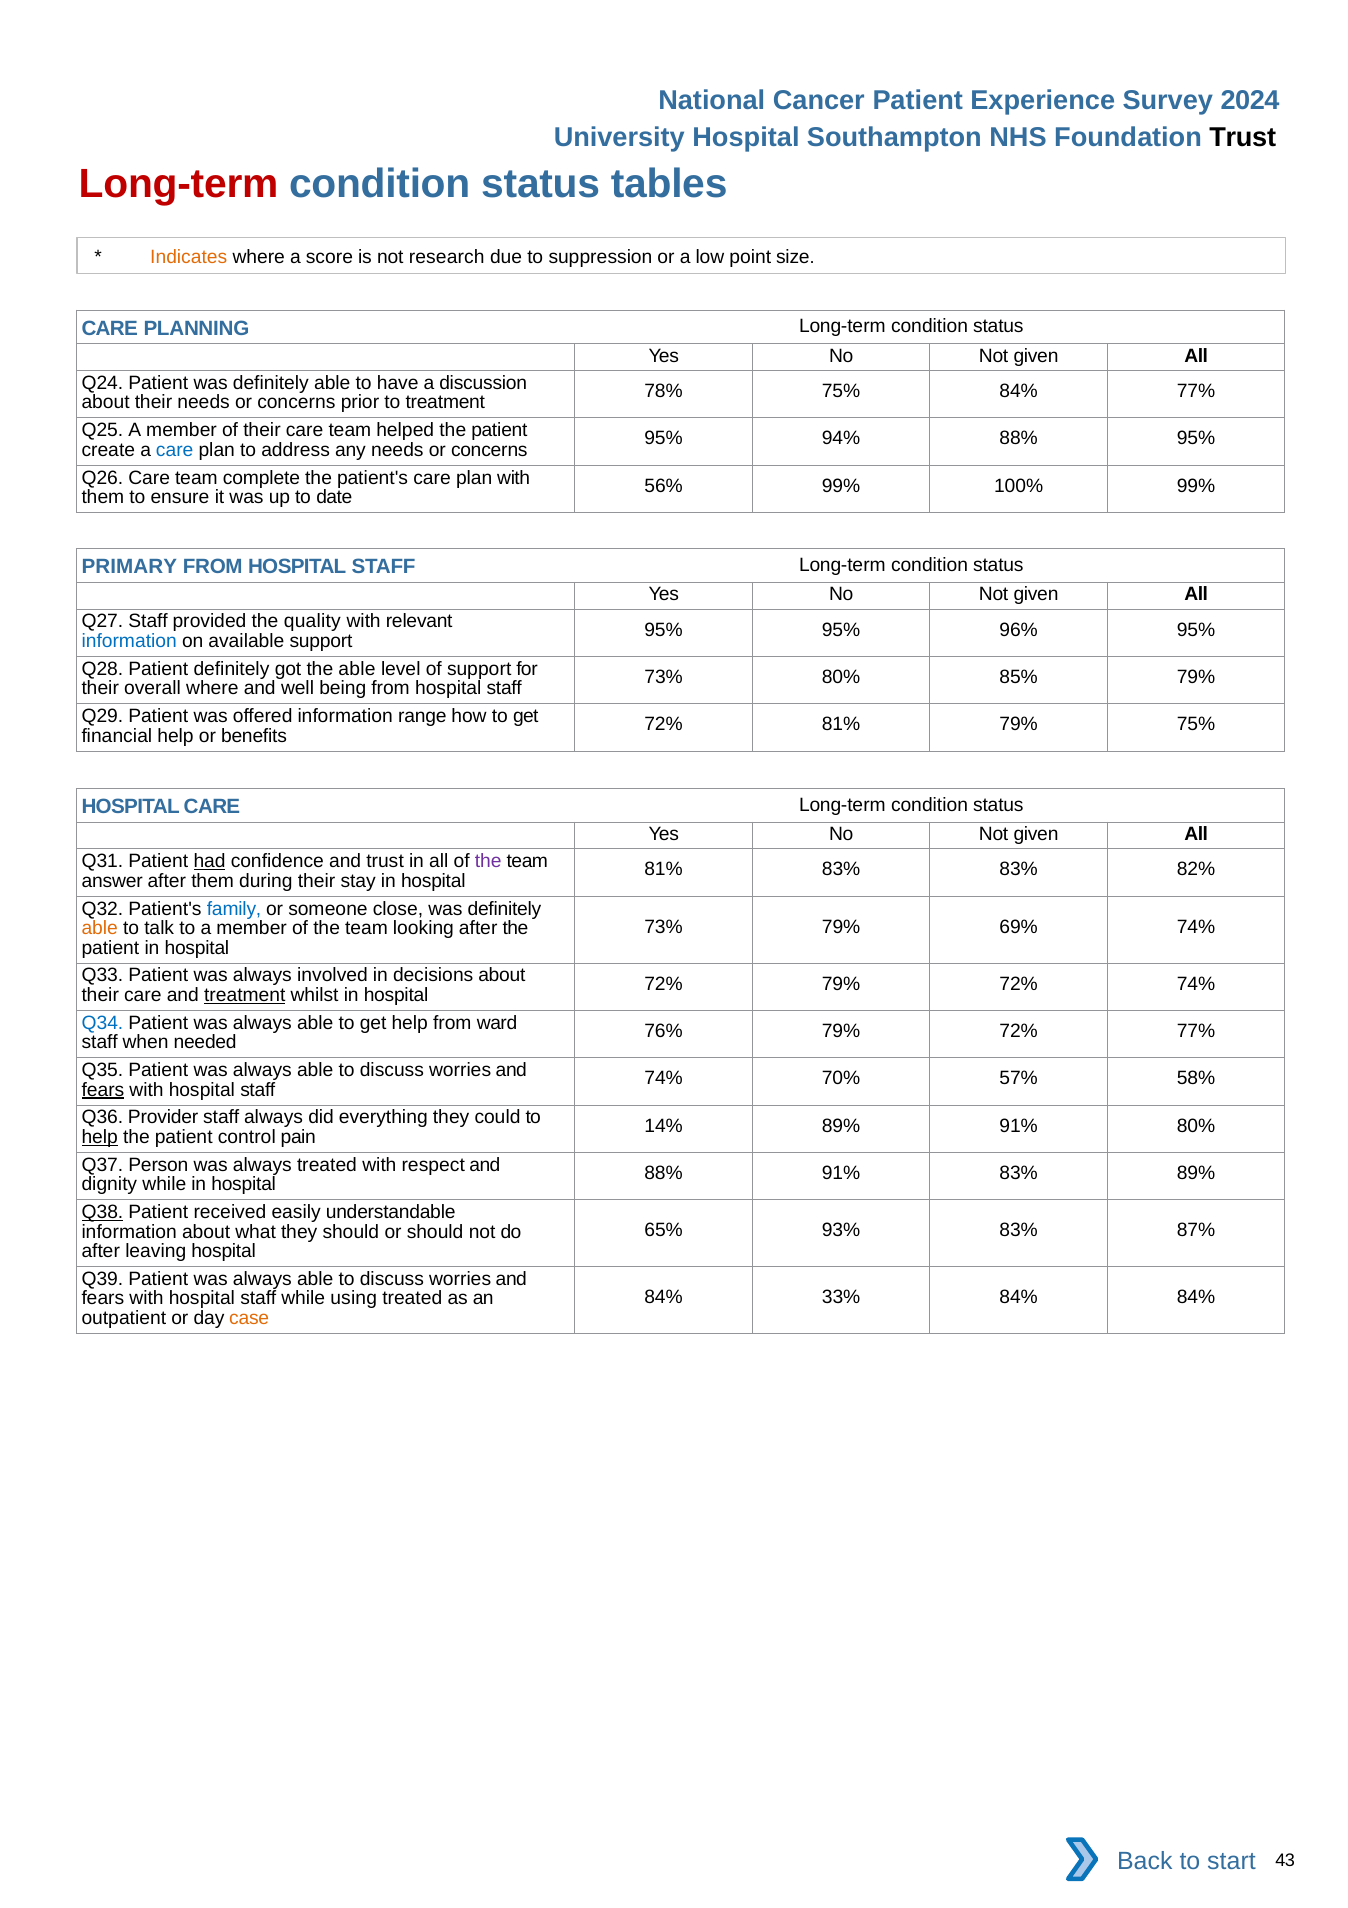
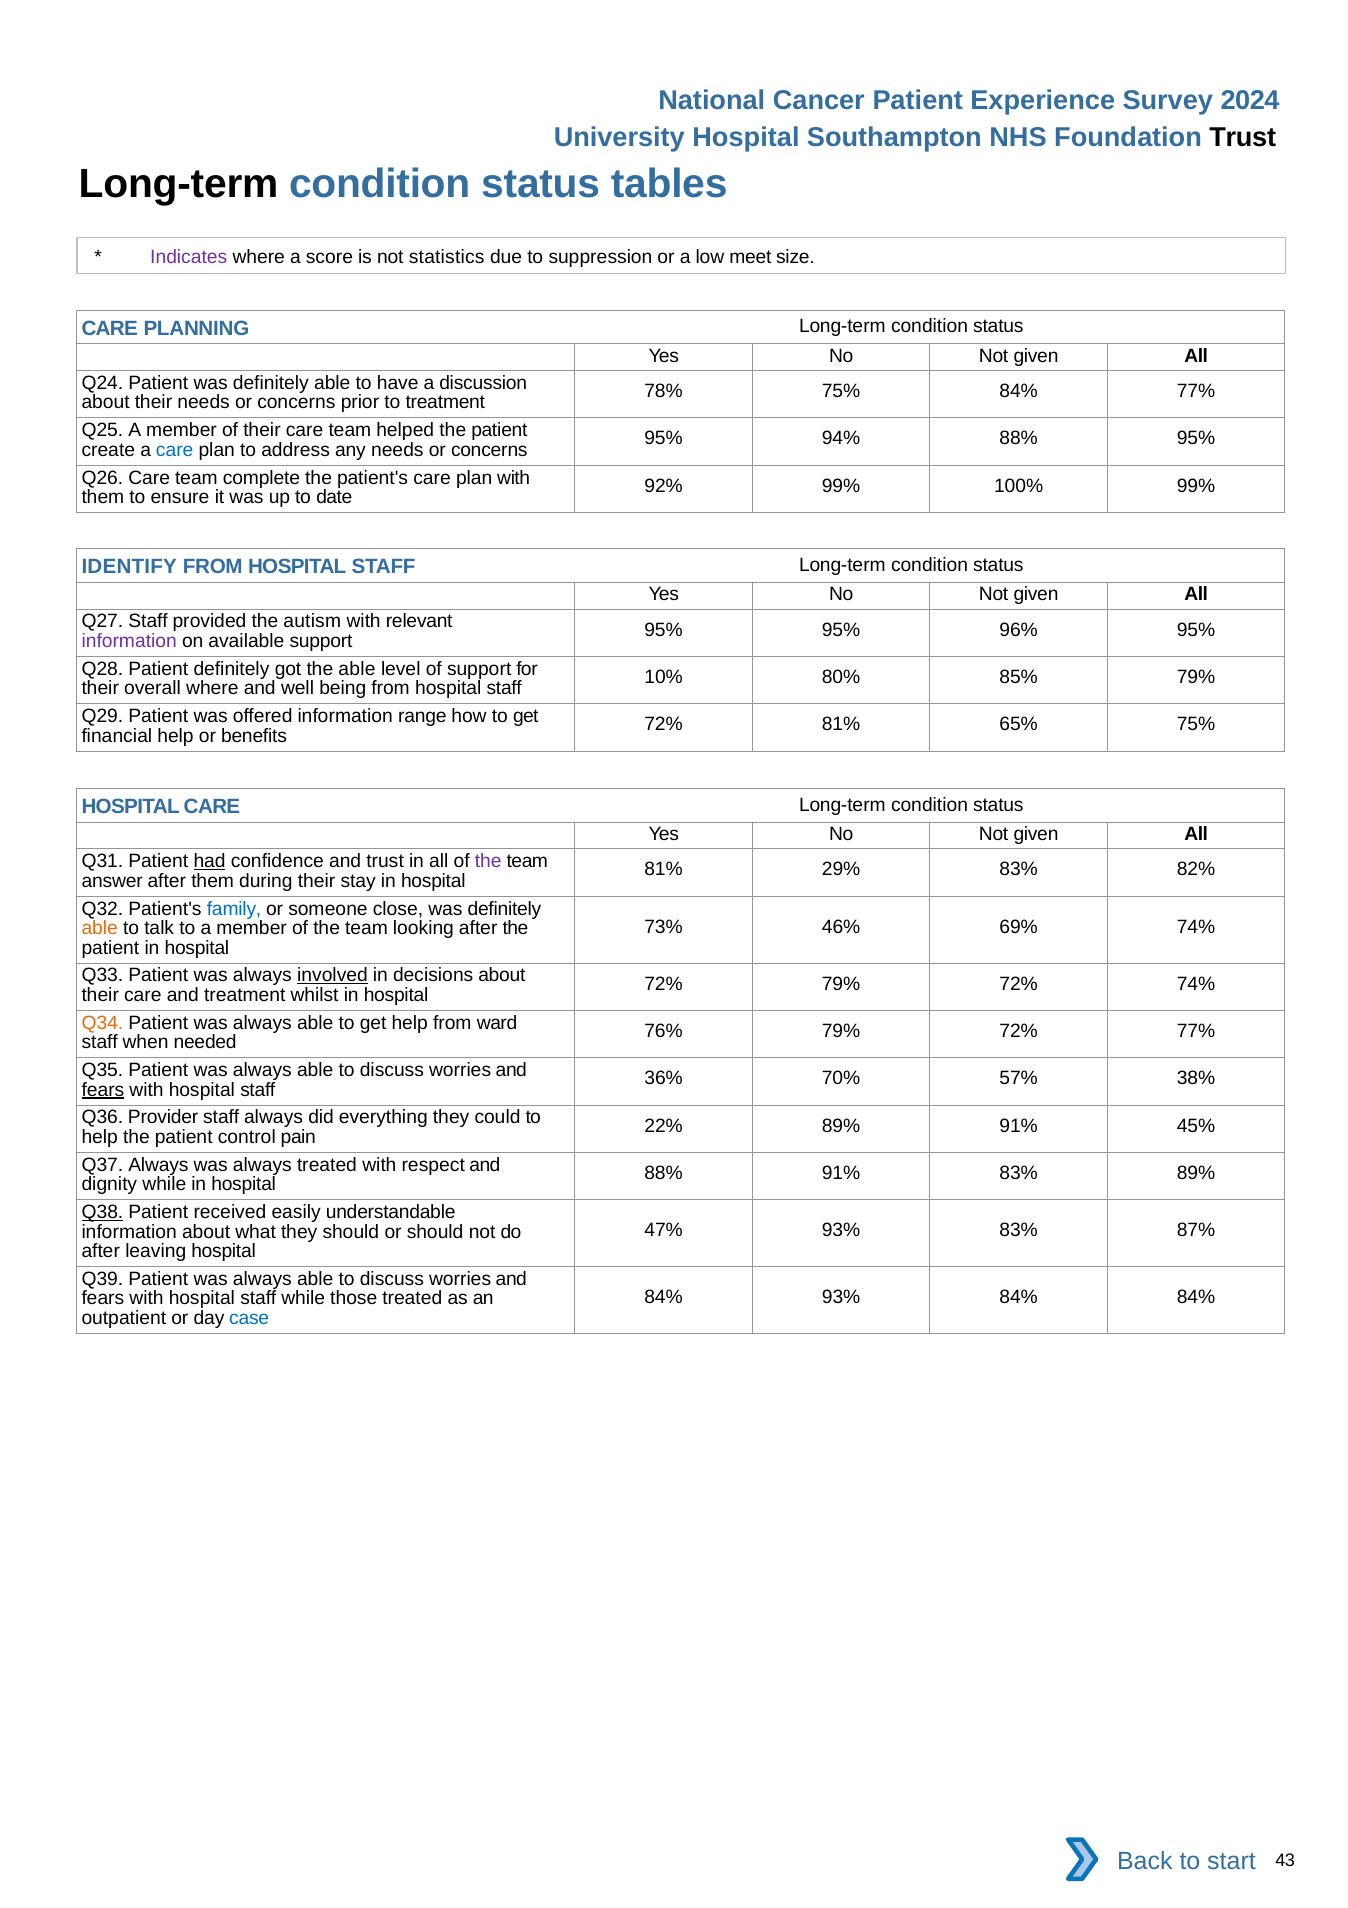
Long-term at (179, 184) colour: red -> black
Indicates colour: orange -> purple
research: research -> statistics
point: point -> meet
56%: 56% -> 92%
PRIMARY: PRIMARY -> IDENTIFY
quality: quality -> autism
information at (129, 641) colour: blue -> purple
73% at (664, 677): 73% -> 10%
81% 79%: 79% -> 65%
81% 83%: 83% -> 29%
73% 79%: 79% -> 46%
involved underline: none -> present
treatment at (245, 995) underline: present -> none
Q34 colour: blue -> orange
74% at (664, 1078): 74% -> 36%
58%: 58% -> 38%
14%: 14% -> 22%
91% 80%: 80% -> 45%
help at (100, 1137) underline: present -> none
Q37 Person: Person -> Always
65%: 65% -> 47%
84% 33%: 33% -> 93%
using: using -> those
case colour: orange -> blue
